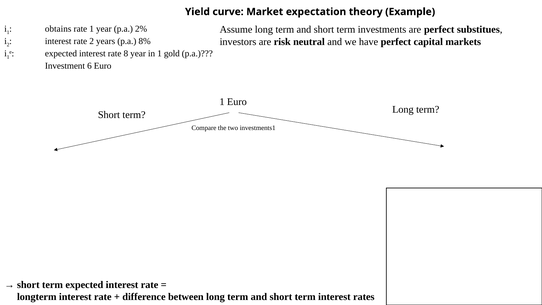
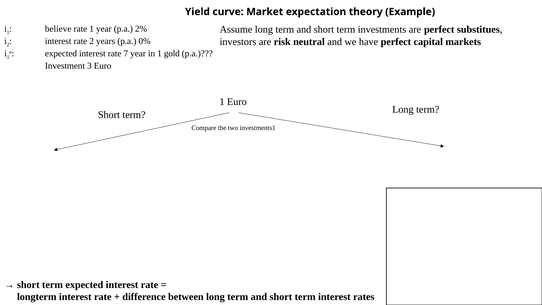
obtains: obtains -> believe
8%: 8% -> 0%
8: 8 -> 7
6: 6 -> 3
